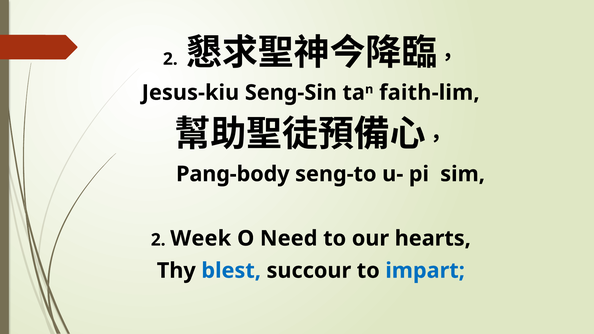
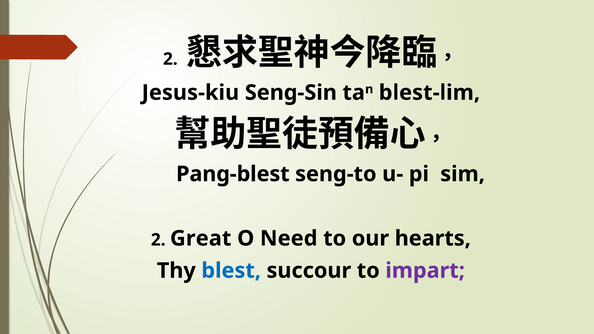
faith-lim: faith-lim -> blest-lim
Pang-body: Pang-body -> Pang-blest
Week: Week -> Great
impart colour: blue -> purple
